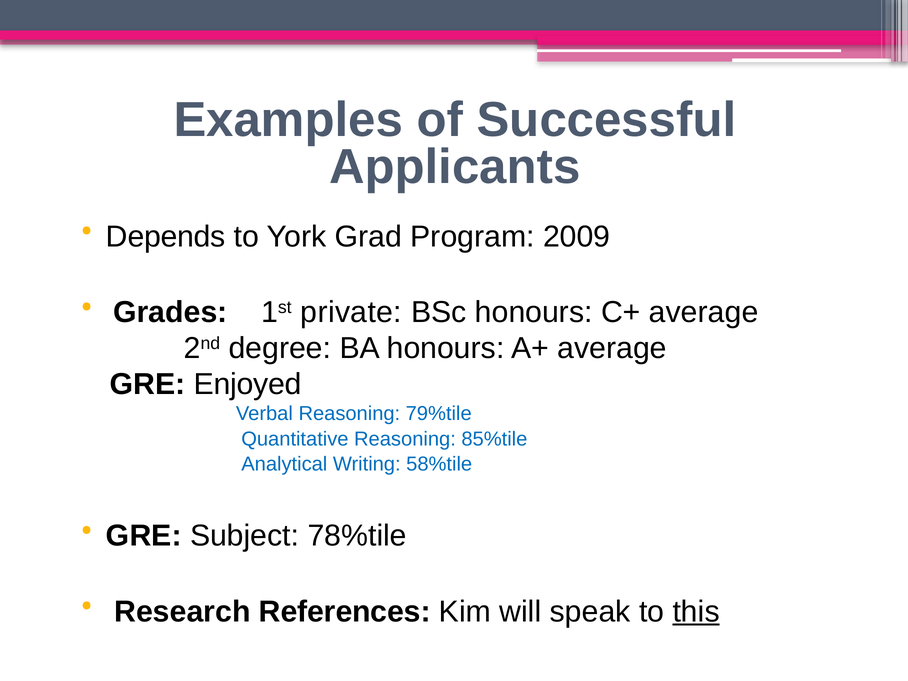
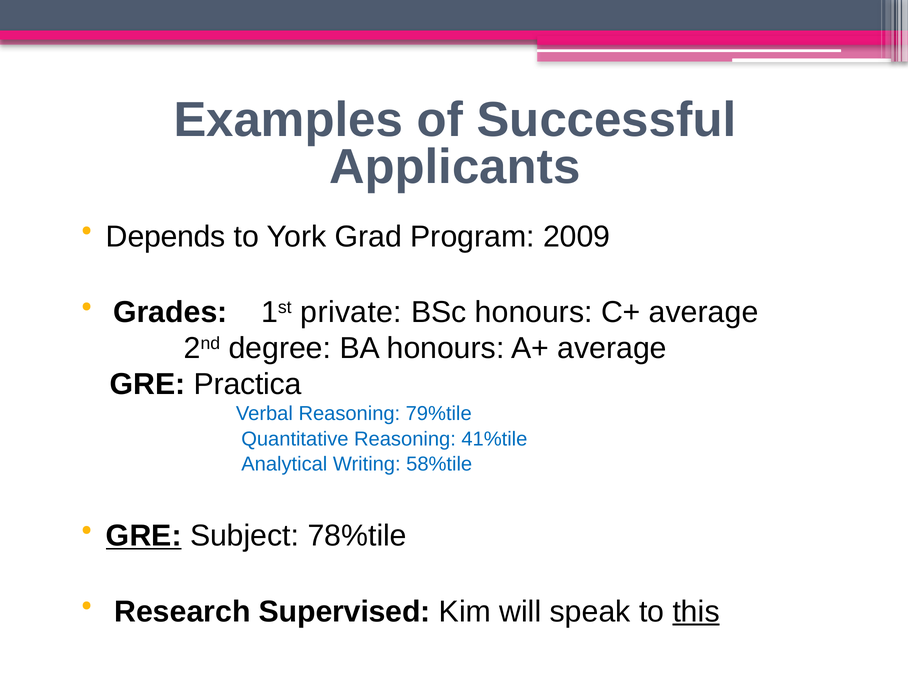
Enjoyed: Enjoyed -> Practica
85%tile: 85%tile -> 41%tile
GRE at (144, 536) underline: none -> present
References: References -> Supervised
